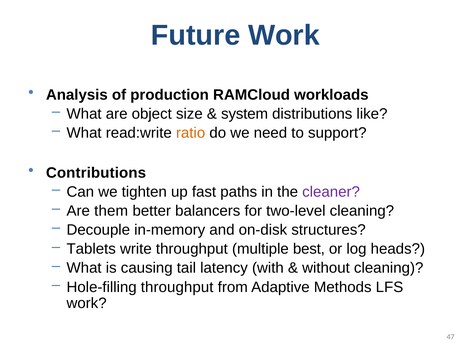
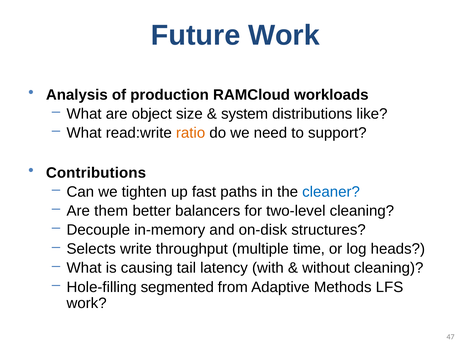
cleaner colour: purple -> blue
Tablets: Tablets -> Selects
best: best -> time
Hole-filling throughput: throughput -> segmented
